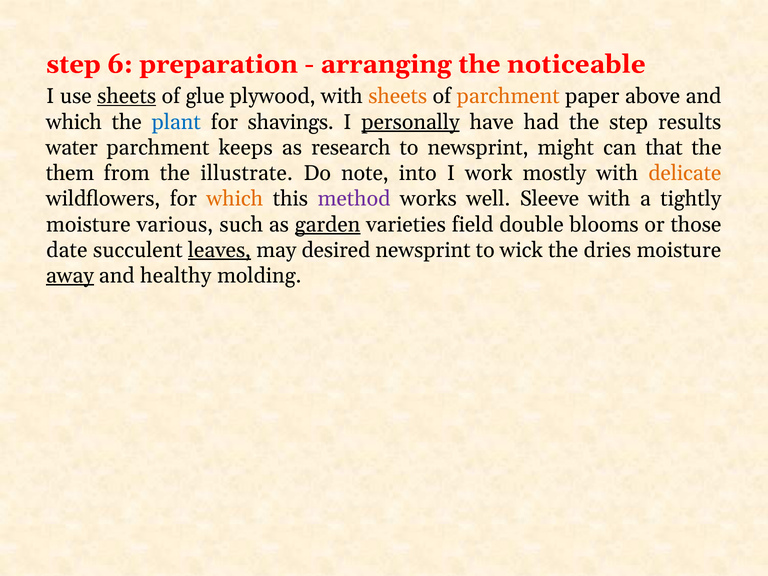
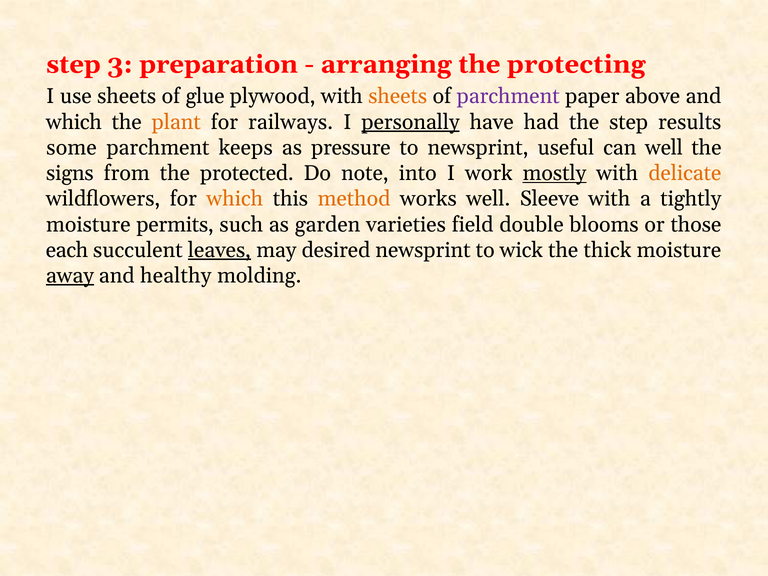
6: 6 -> 3
noticeable: noticeable -> protecting
sheets at (127, 96) underline: present -> none
parchment at (508, 96) colour: orange -> purple
plant colour: blue -> orange
shavings: shavings -> railways
water: water -> some
research: research -> pressure
might: might -> useful
can that: that -> well
them: them -> signs
illustrate: illustrate -> protected
mostly underline: none -> present
method colour: purple -> orange
various: various -> permits
garden underline: present -> none
date: date -> each
dries: dries -> thick
